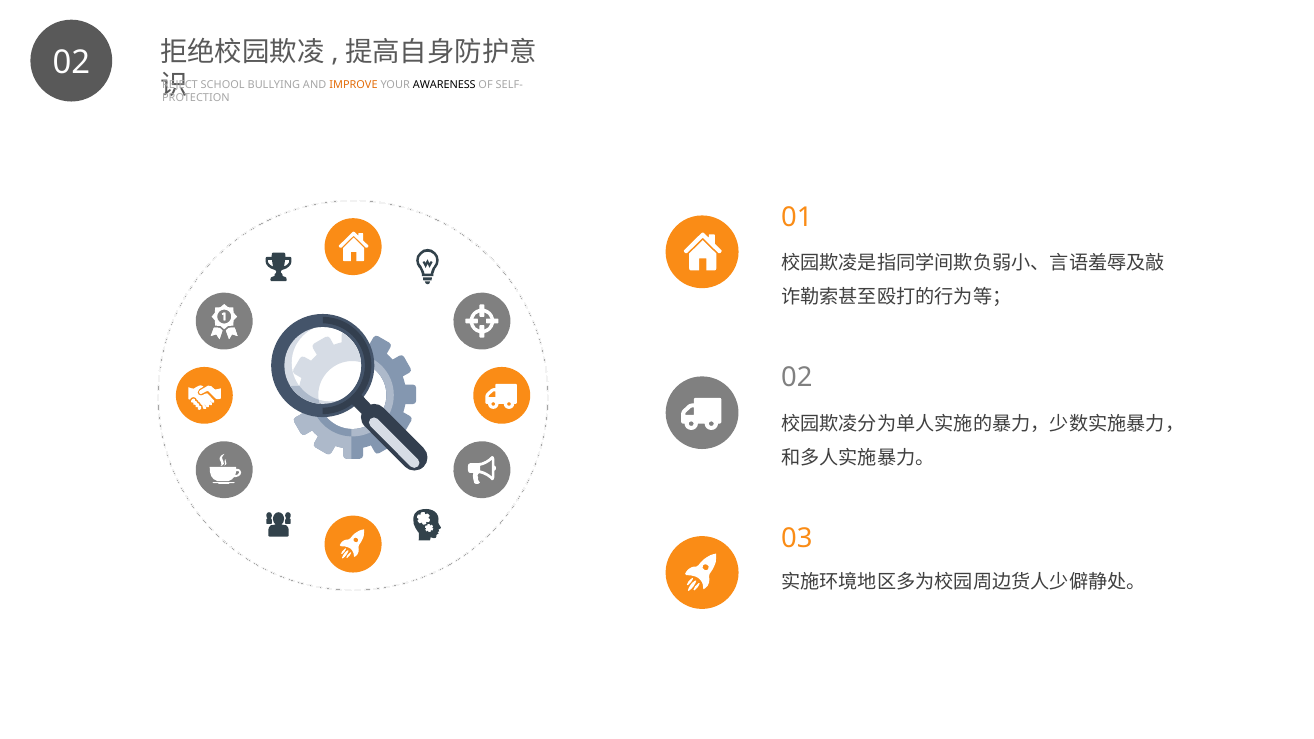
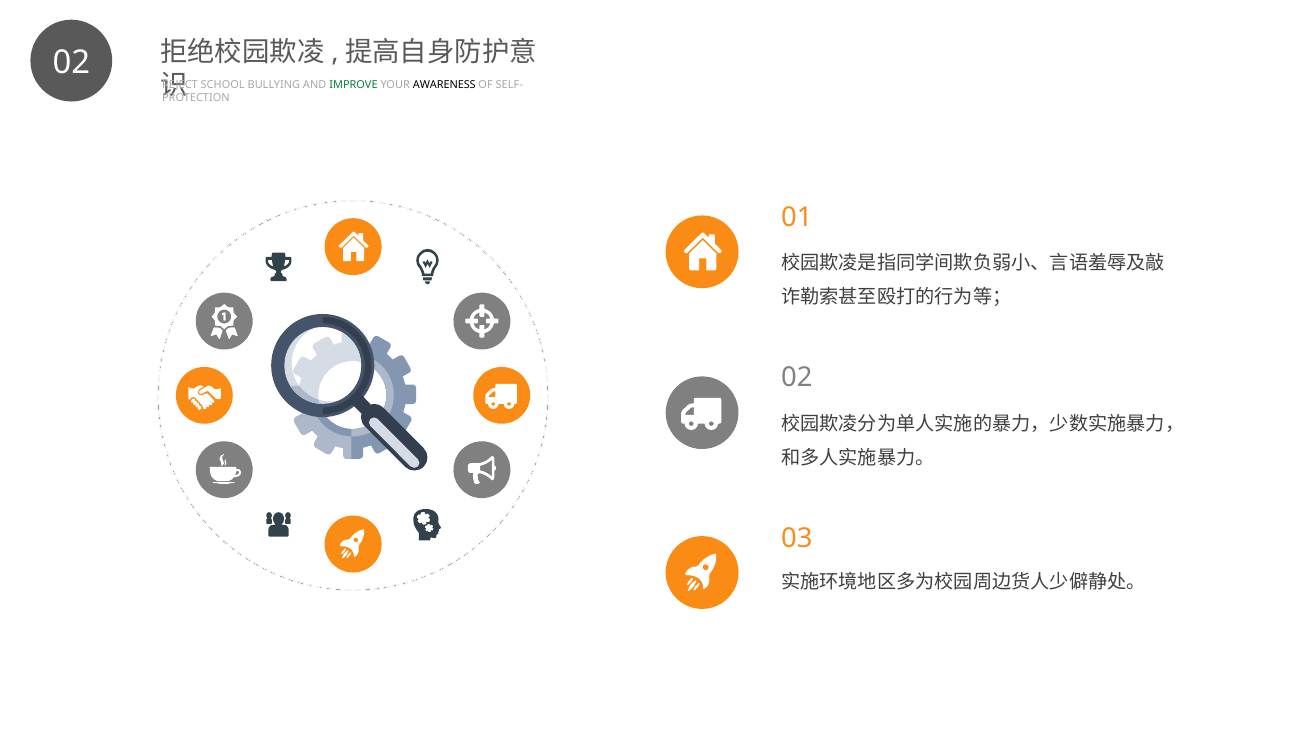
IMPROVE colour: orange -> green
